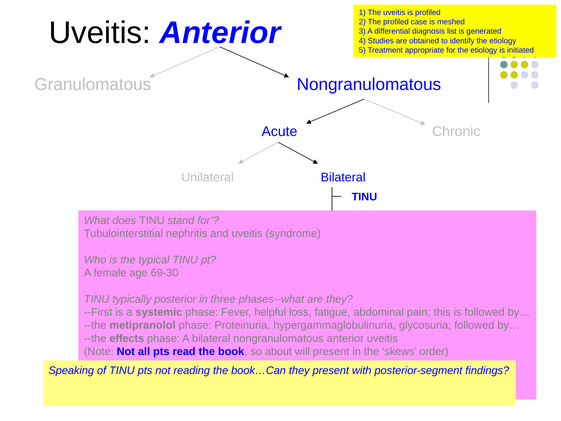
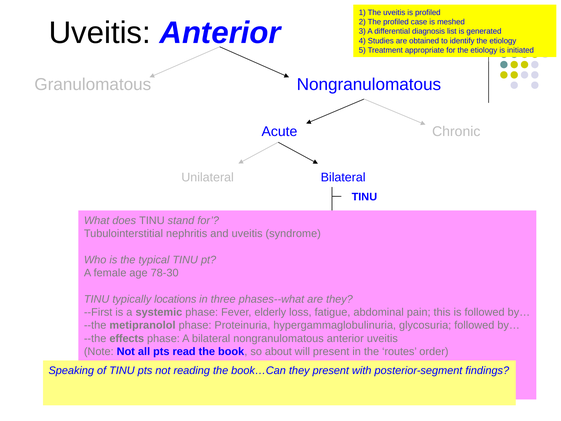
69-30: 69-30 -> 78-30
posterior: posterior -> locations
helpful: helpful -> elderly
skews: skews -> routes
